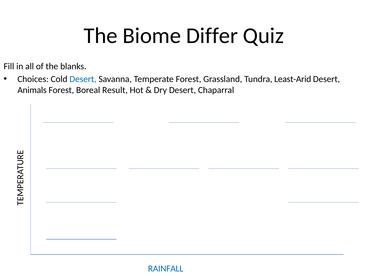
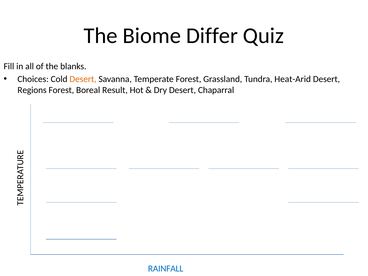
Desert at (83, 79) colour: blue -> orange
Least-Arid: Least-Arid -> Heat-Arid
Animals: Animals -> Regions
